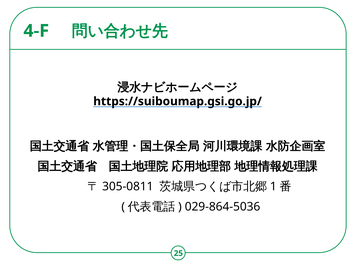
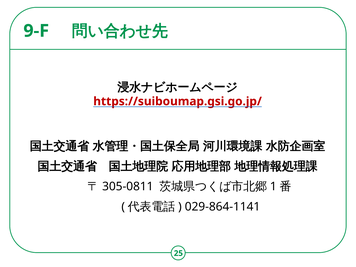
4-F: 4-F -> 9-F
https://suiboumap.gsi.go.jp/ colour: black -> red
029-864-5036: 029-864-5036 -> 029-864-1141
